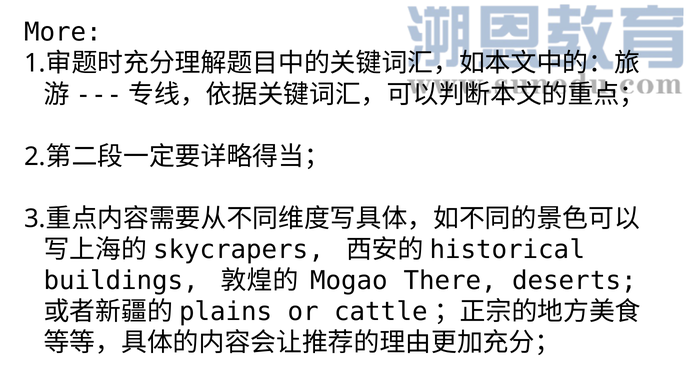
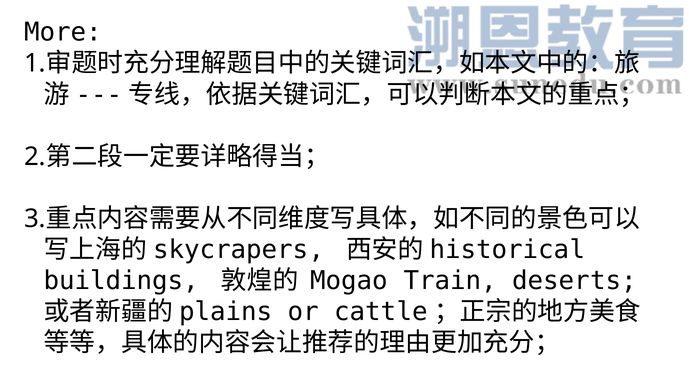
There: There -> Train
